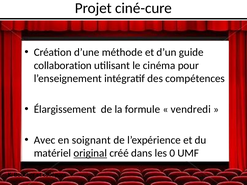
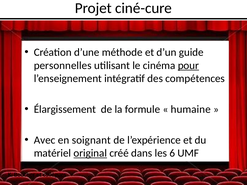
collaboration: collaboration -> personnelles
pour underline: none -> present
vendredi: vendredi -> humaine
0: 0 -> 6
